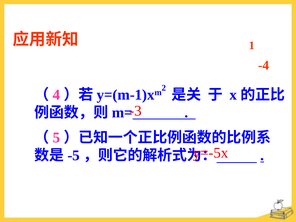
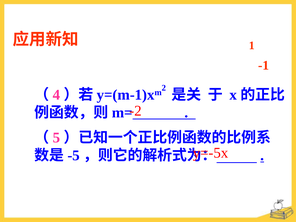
-4: -4 -> -1
-3: -3 -> -2
